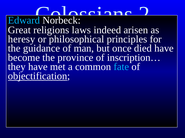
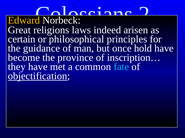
Edward colour: light blue -> yellow
heresy: heresy -> certain
died: died -> hold
